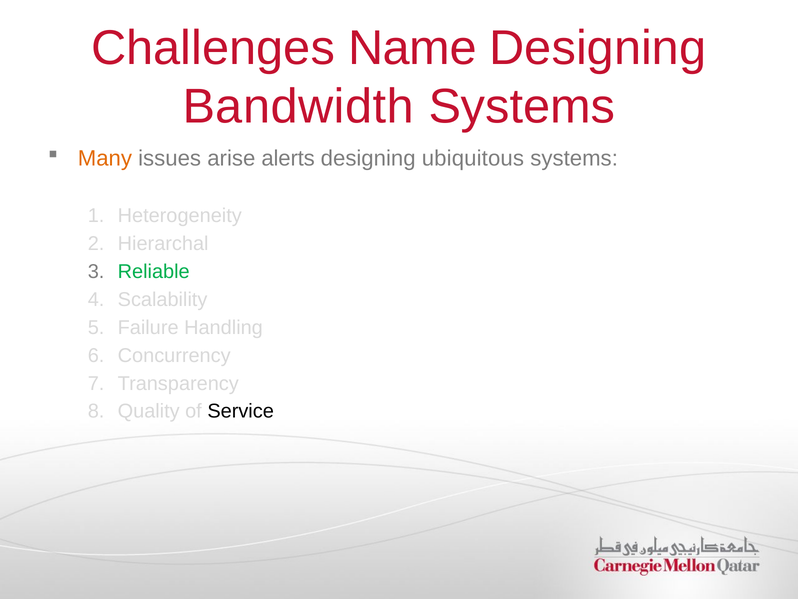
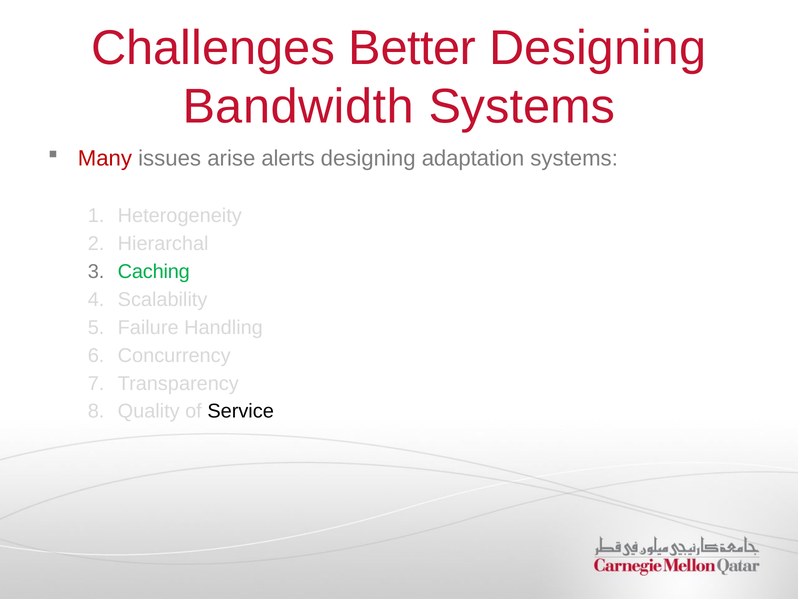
Name: Name -> Better
Many colour: orange -> red
ubiquitous: ubiquitous -> adaptation
Reliable: Reliable -> Caching
